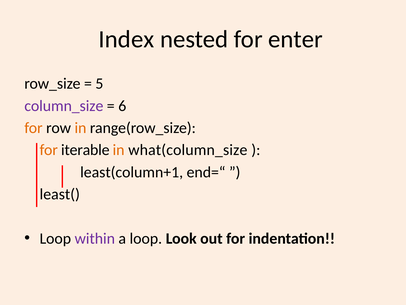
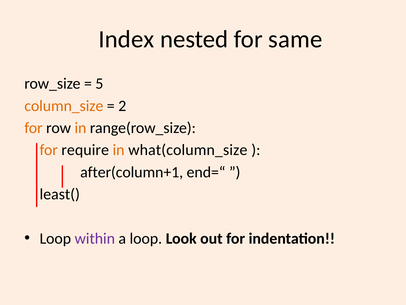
enter: enter -> same
column_size colour: purple -> orange
6: 6 -> 2
iterable: iterable -> require
least(column+1: least(column+1 -> after(column+1
